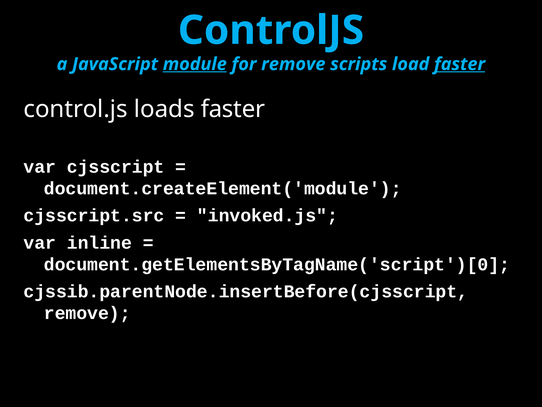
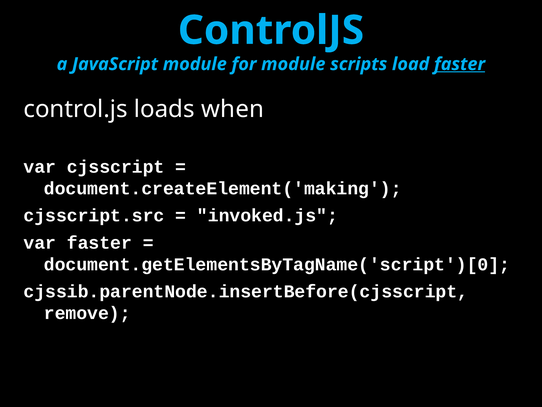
module at (195, 64) underline: present -> none
for remove: remove -> module
loads faster: faster -> when
document.createElement('module: document.createElement('module -> document.createElement('making
var inline: inline -> faster
